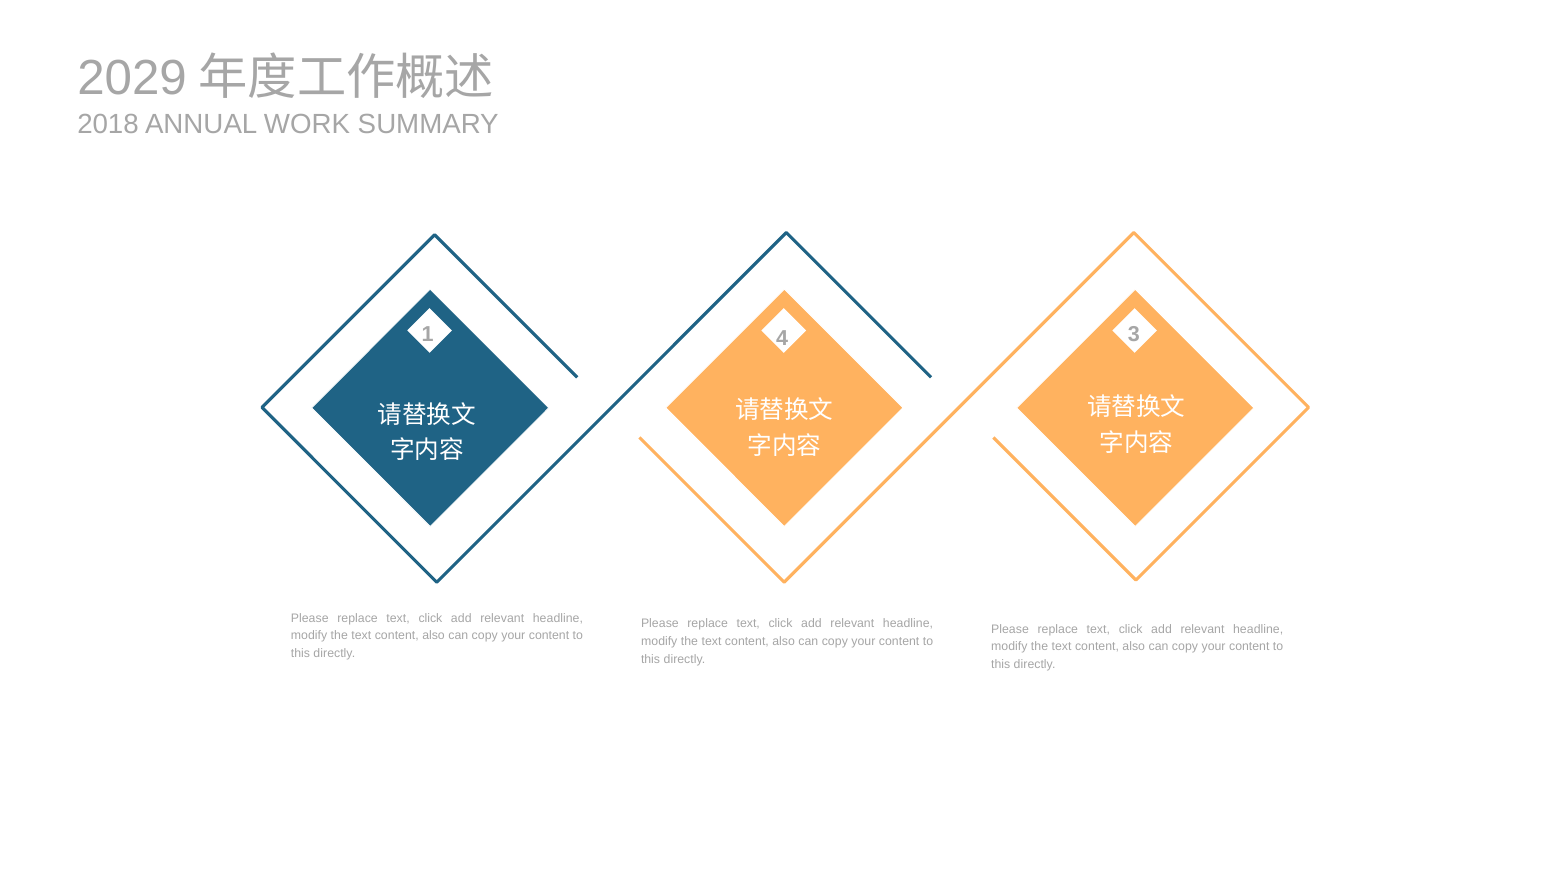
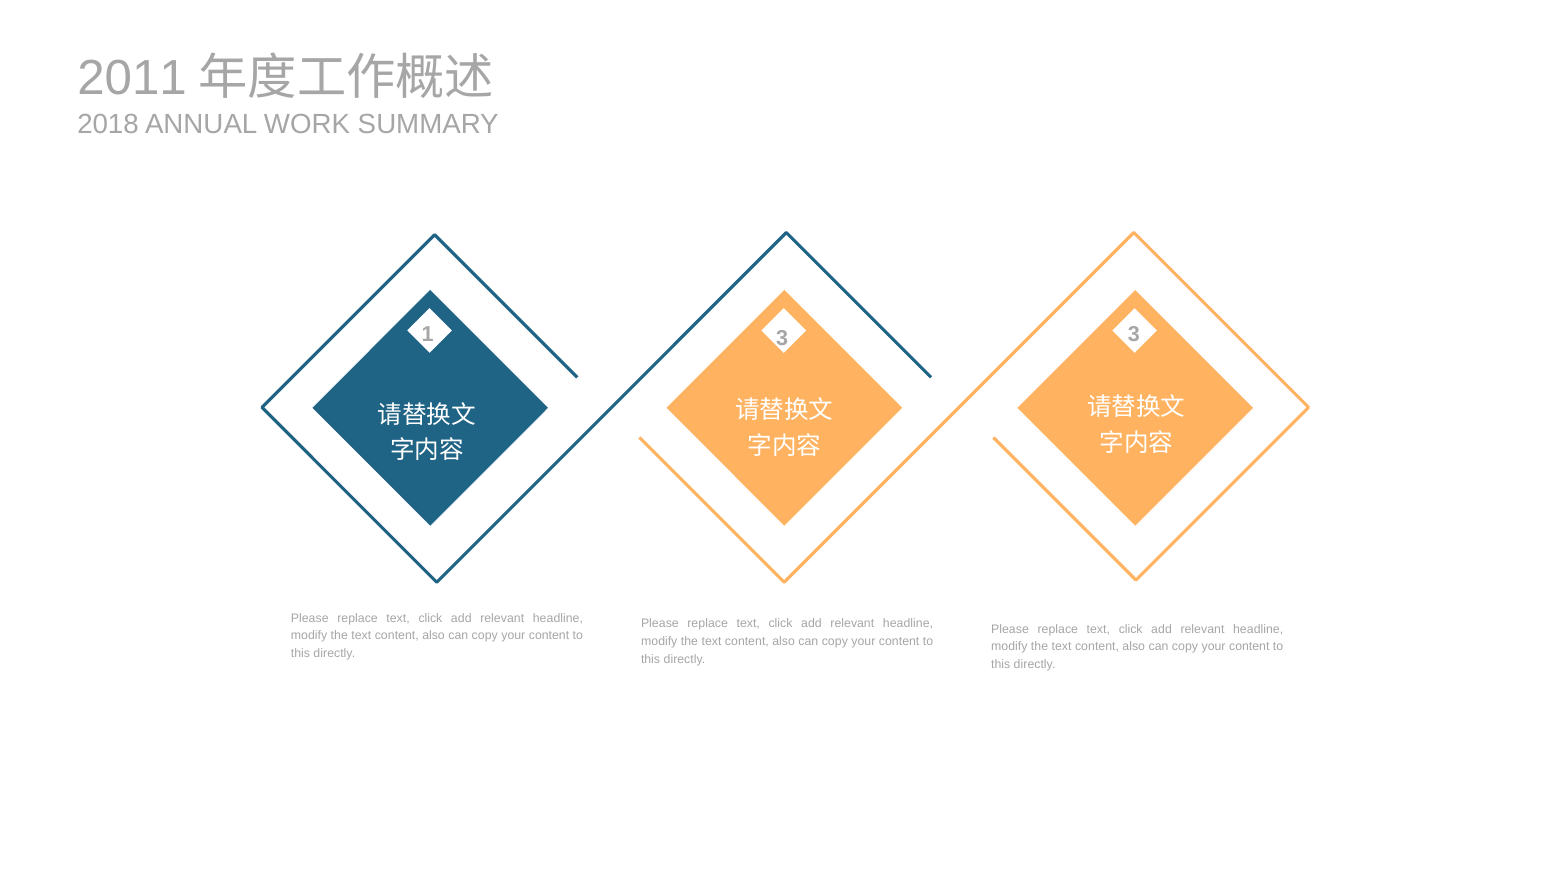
2029: 2029 -> 2011
1 4: 4 -> 3
